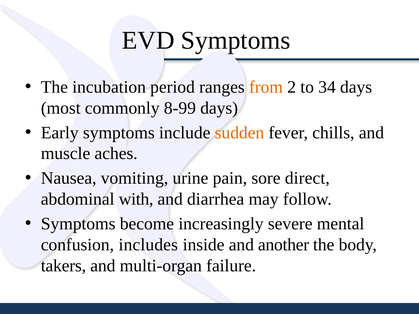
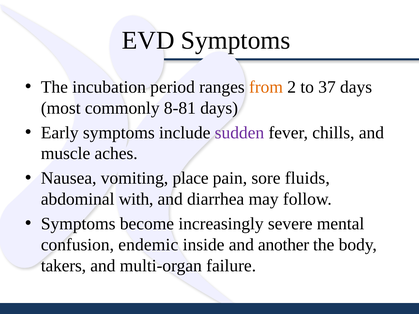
34: 34 -> 37
8-99: 8-99 -> 8-81
sudden colour: orange -> purple
urine: urine -> place
direct: direct -> fluids
includes: includes -> endemic
